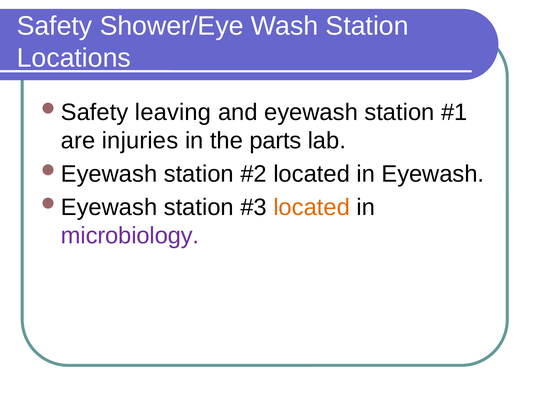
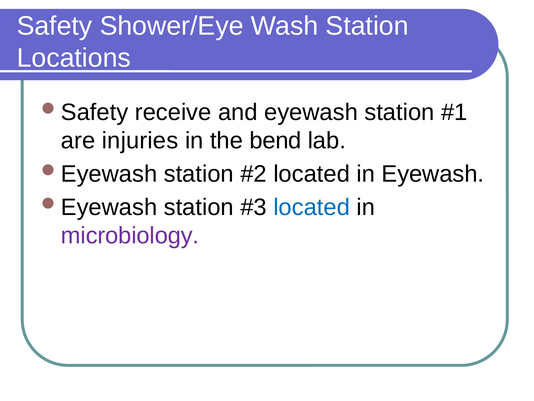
leaving: leaving -> receive
parts: parts -> bend
located at (312, 207) colour: orange -> blue
